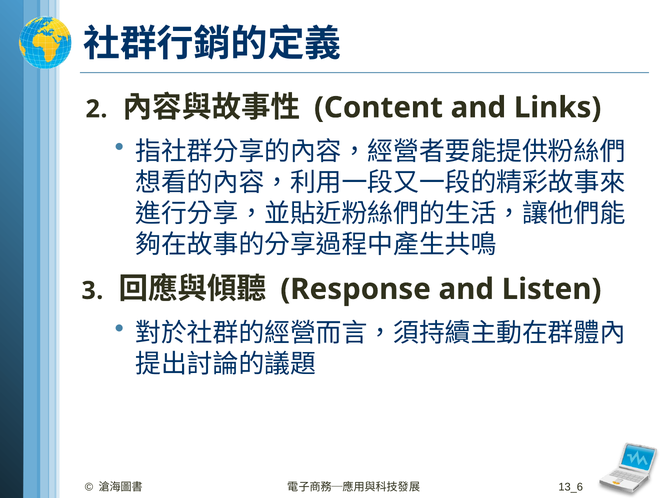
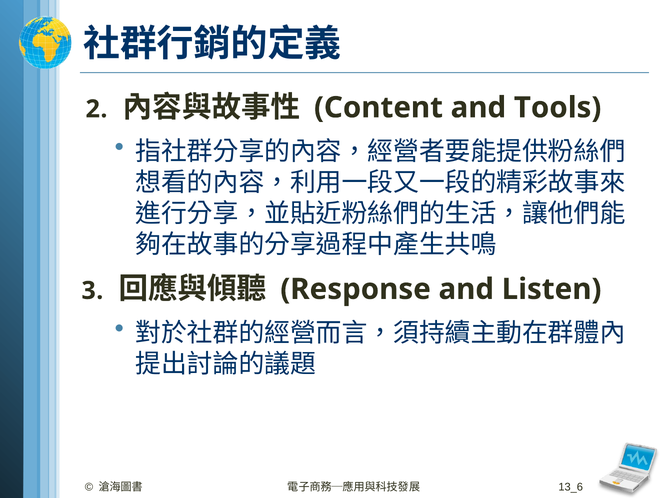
Links: Links -> Tools
